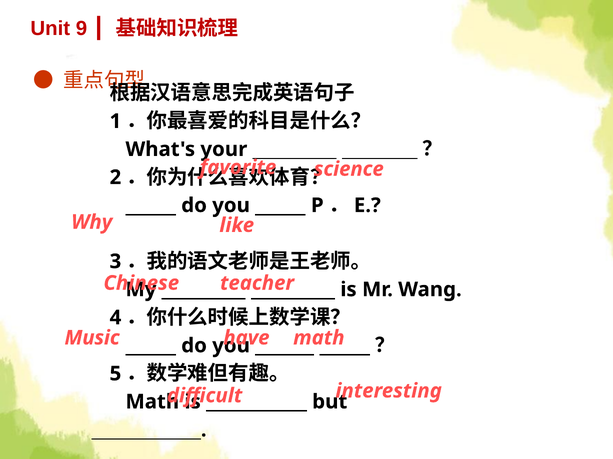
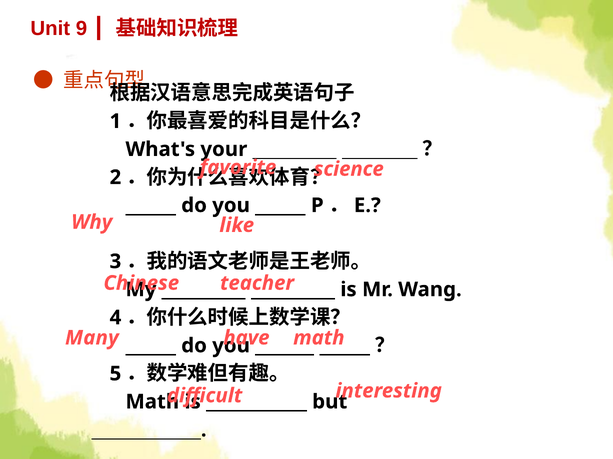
Music: Music -> Many
